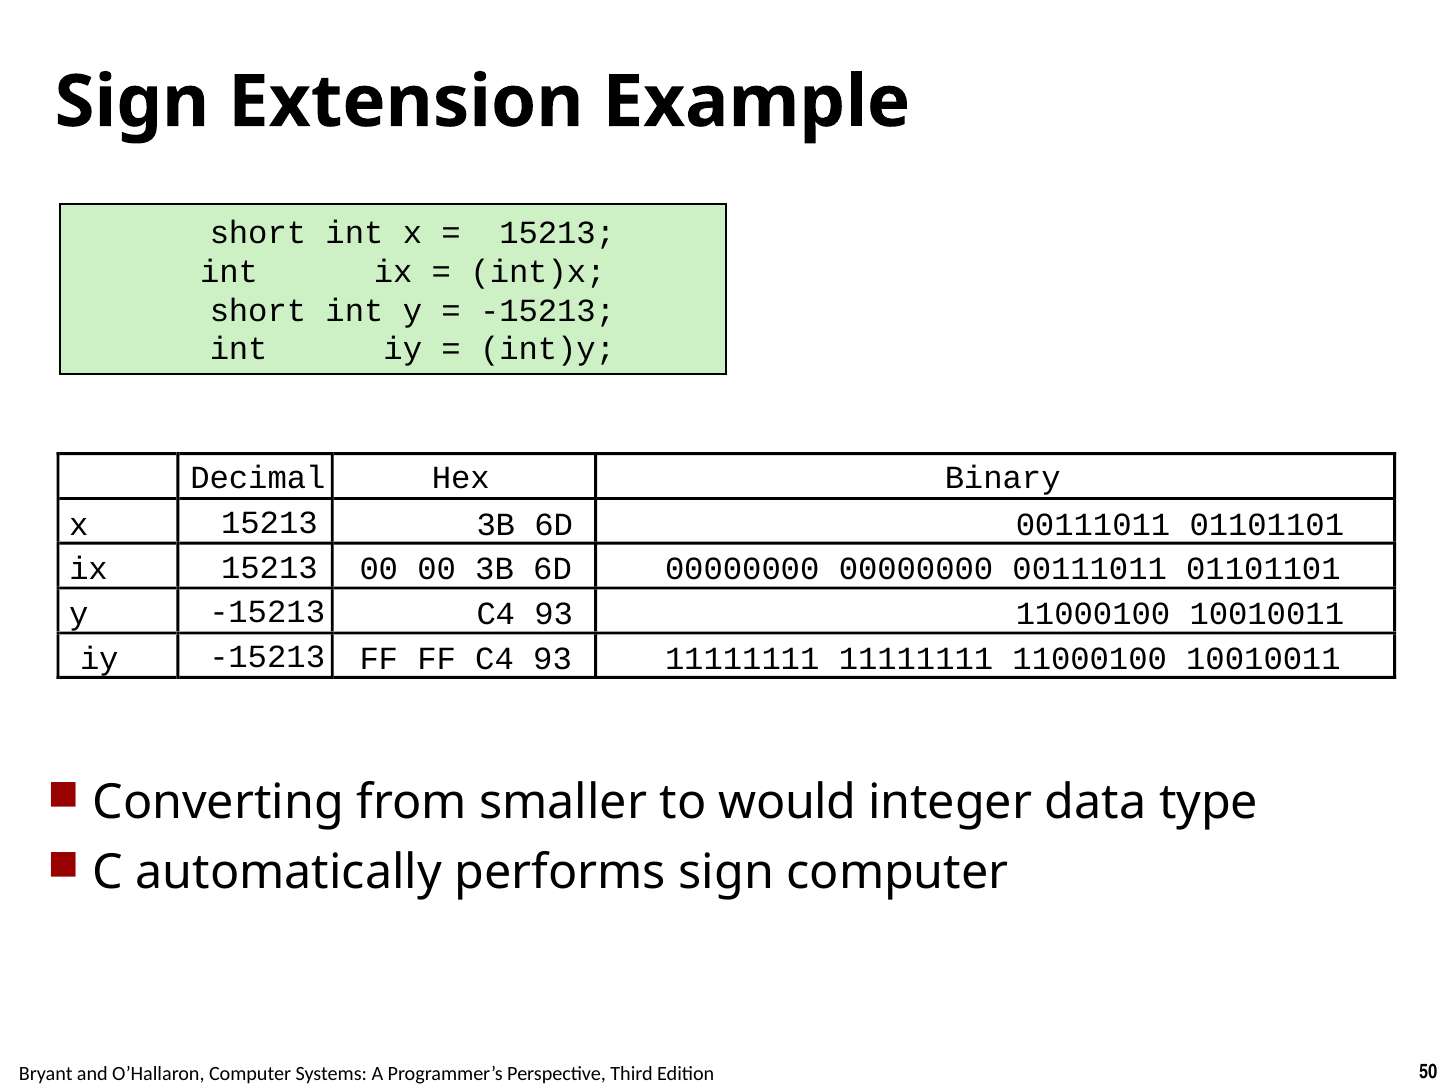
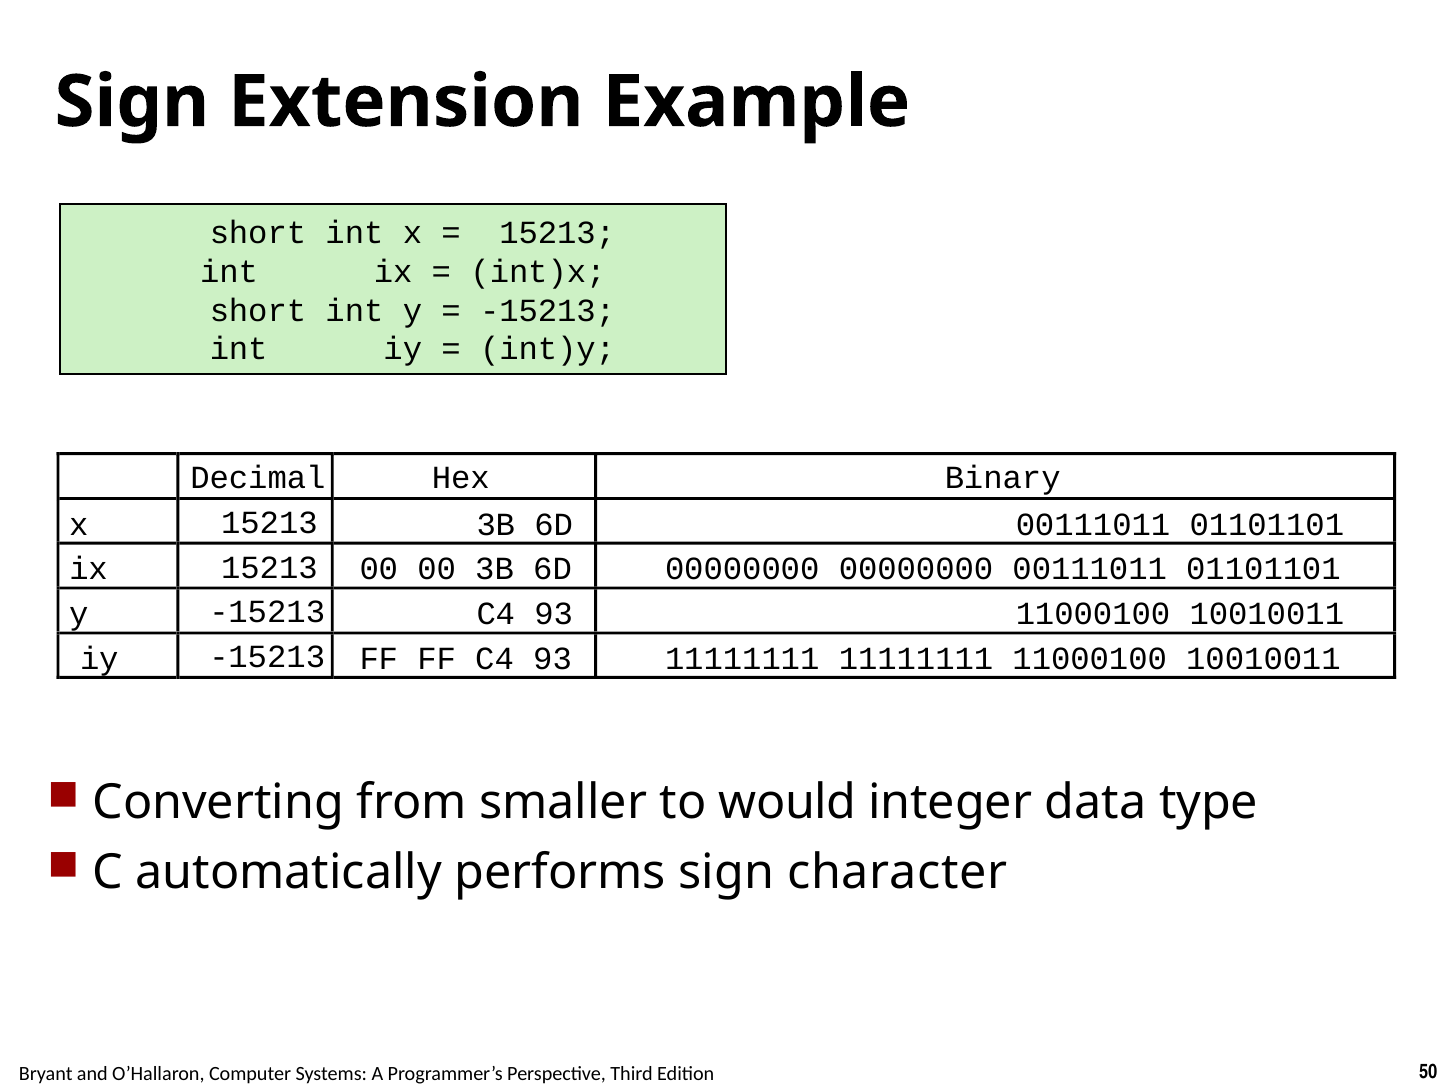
sign computer: computer -> character
